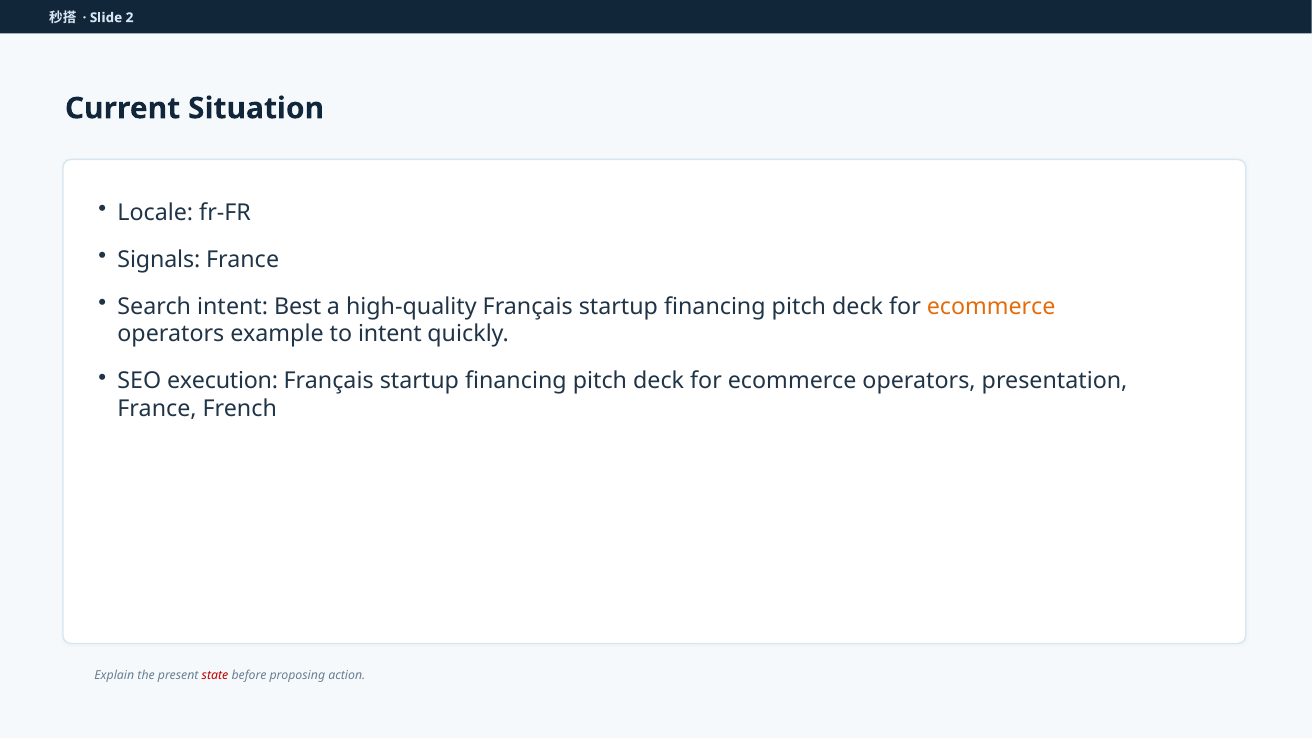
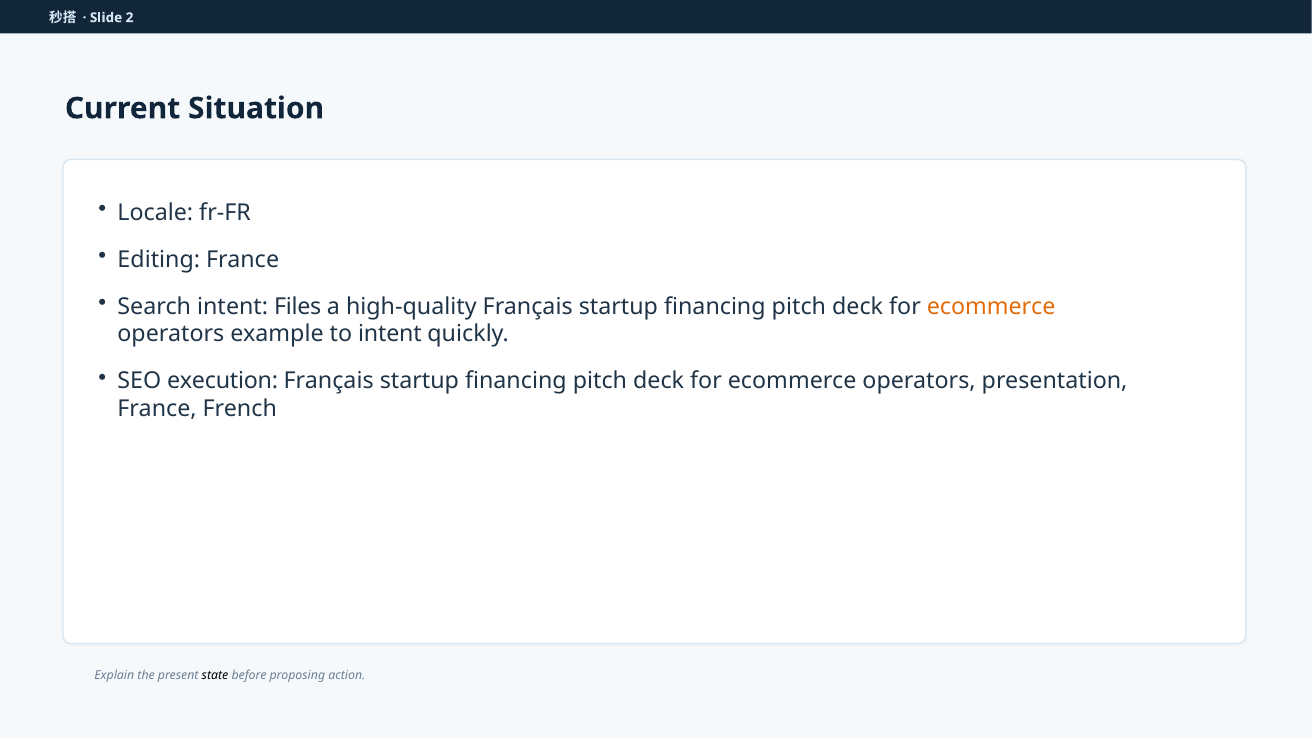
Signals: Signals -> Editing
Best: Best -> Files
state colour: red -> black
